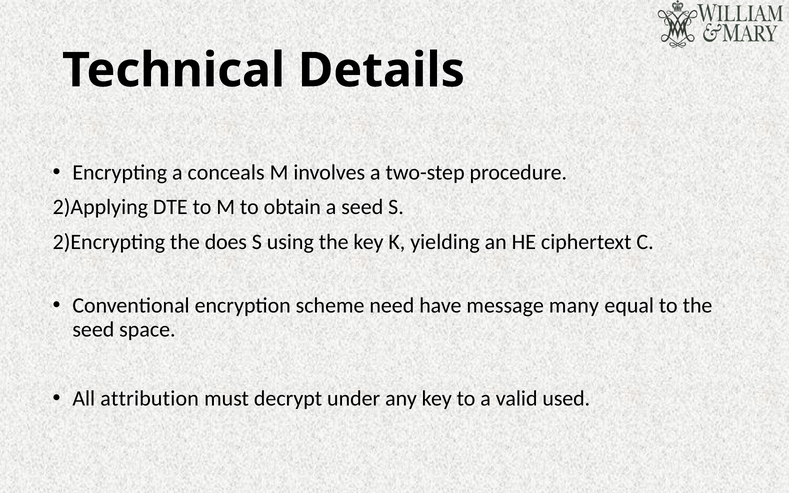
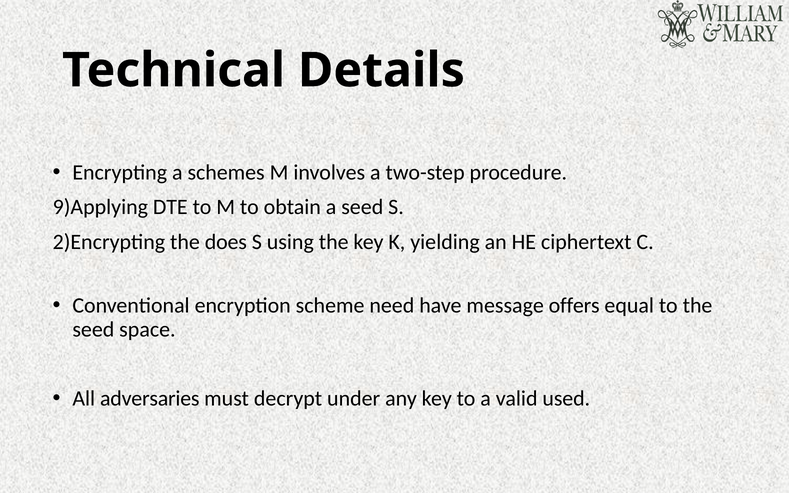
conceals: conceals -> schemes
2)Applying: 2)Applying -> 9)Applying
many: many -> offers
attribution: attribution -> adversaries
